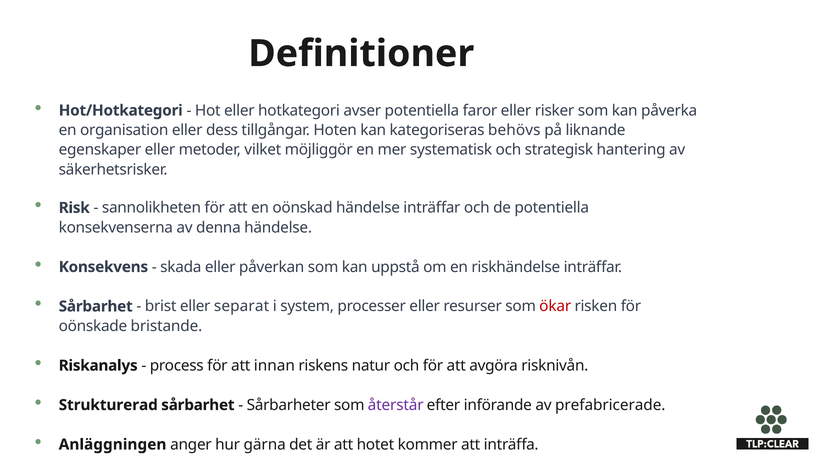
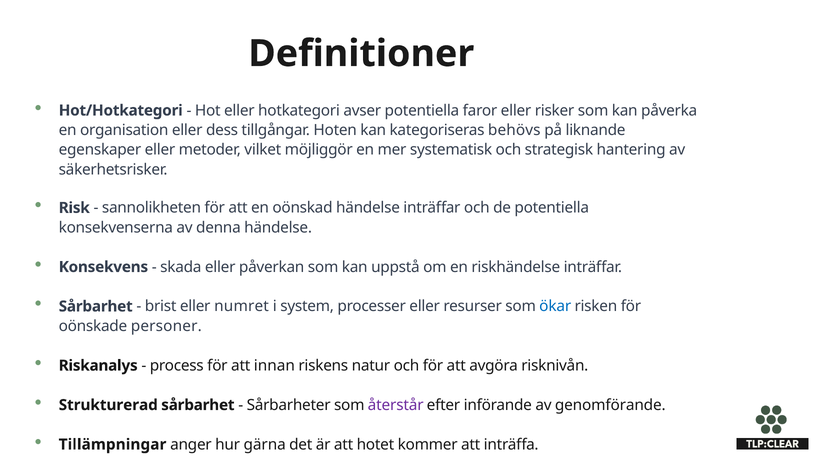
separat: separat -> numret
ökar colour: red -> blue
bristande: bristande -> personer
prefabricerade: prefabricerade -> genomförande
Anläggningen: Anläggningen -> Tillämpningar
